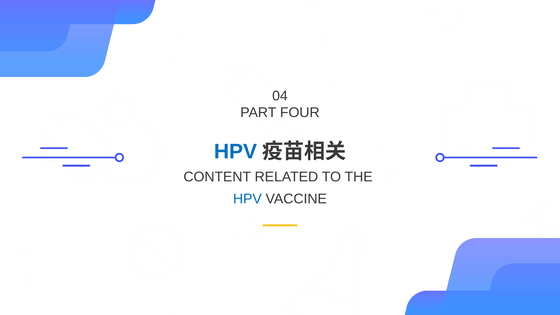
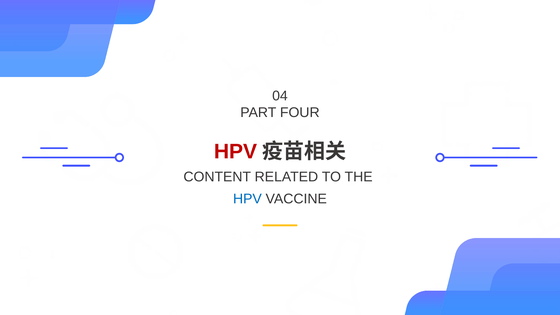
HPV at (235, 151) colour: blue -> red
